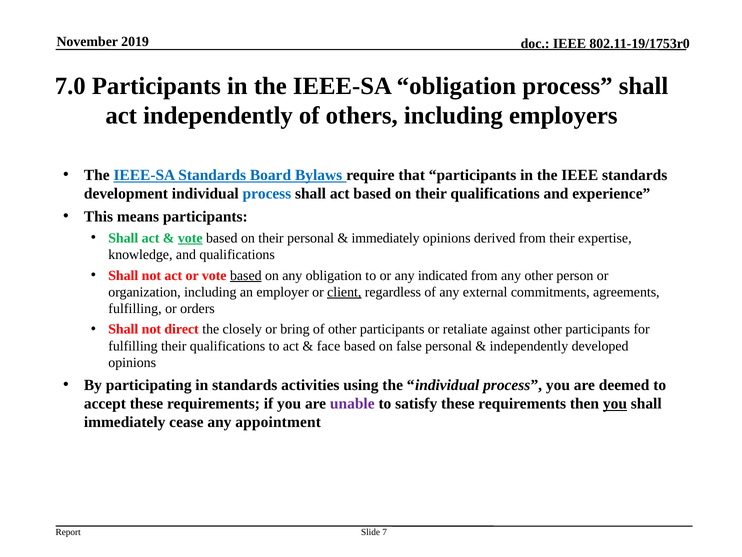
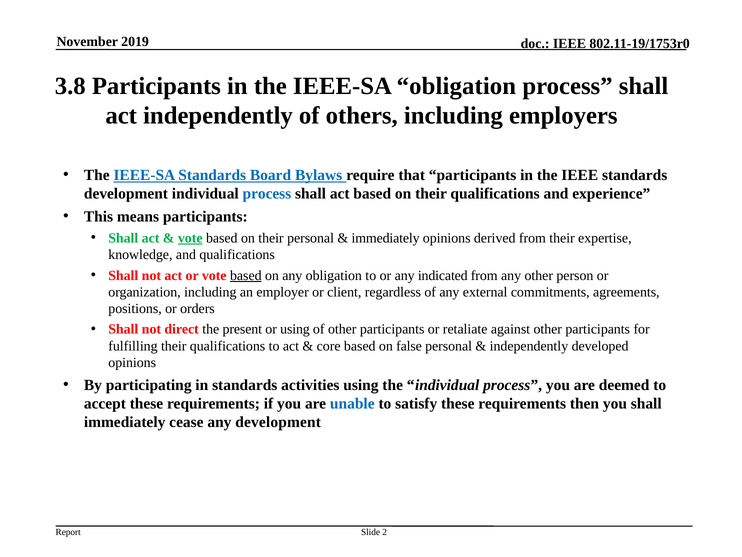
7.0: 7.0 -> 3.8
client underline: present -> none
fulfilling at (135, 309): fulfilling -> positions
closely: closely -> present
or bring: bring -> using
face: face -> core
unable colour: purple -> blue
you at (615, 403) underline: present -> none
any appointment: appointment -> development
7: 7 -> 2
